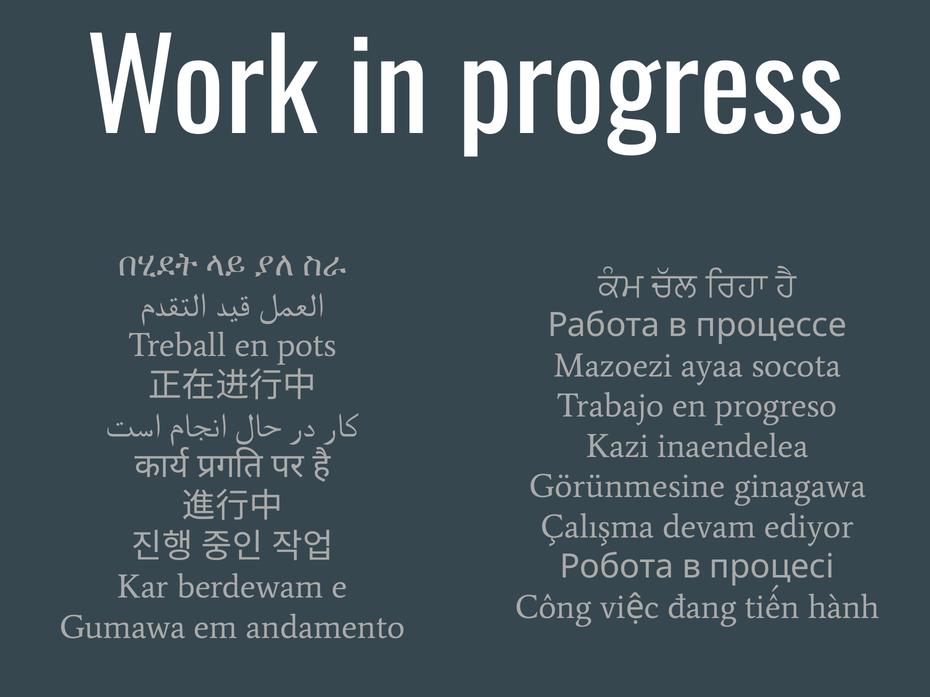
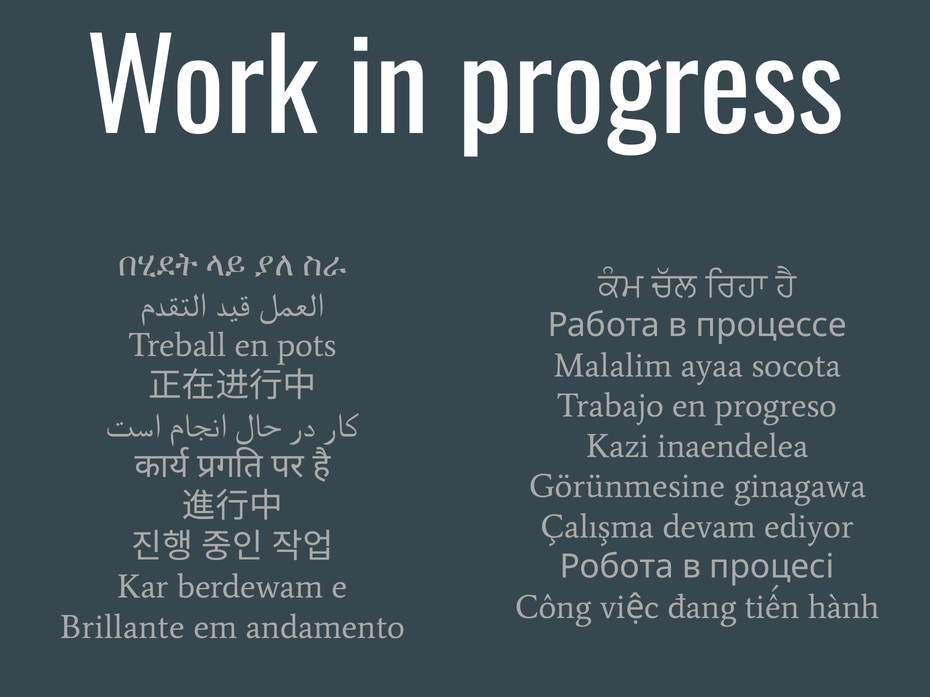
Mazoezi: Mazoezi -> Malalim
Gumawa: Gumawa -> Brillante
